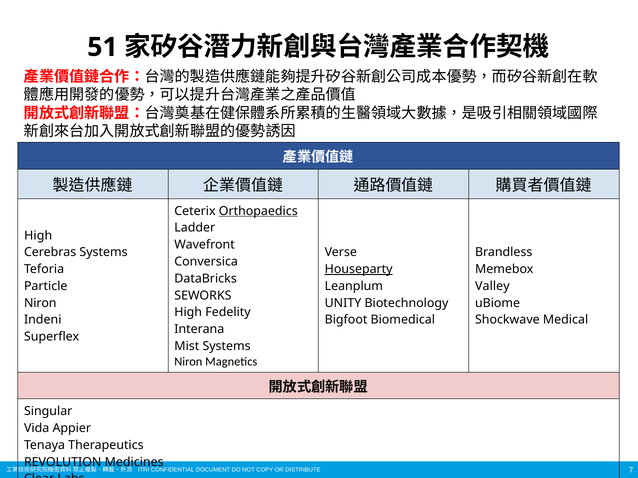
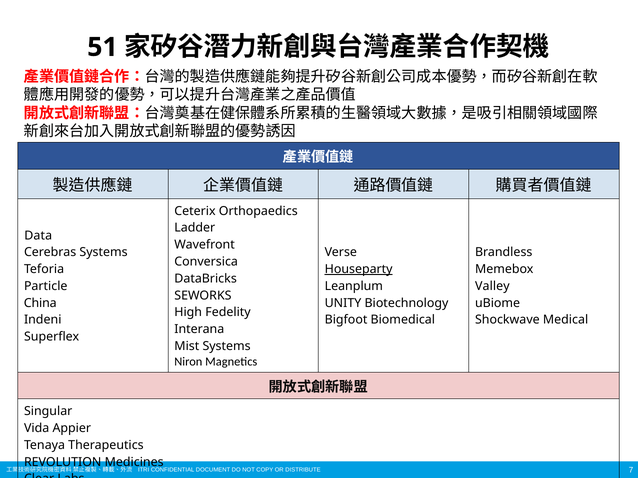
Orthopaedics underline: present -> none
High at (38, 236): High -> Data
Niron at (40, 303): Niron -> China
